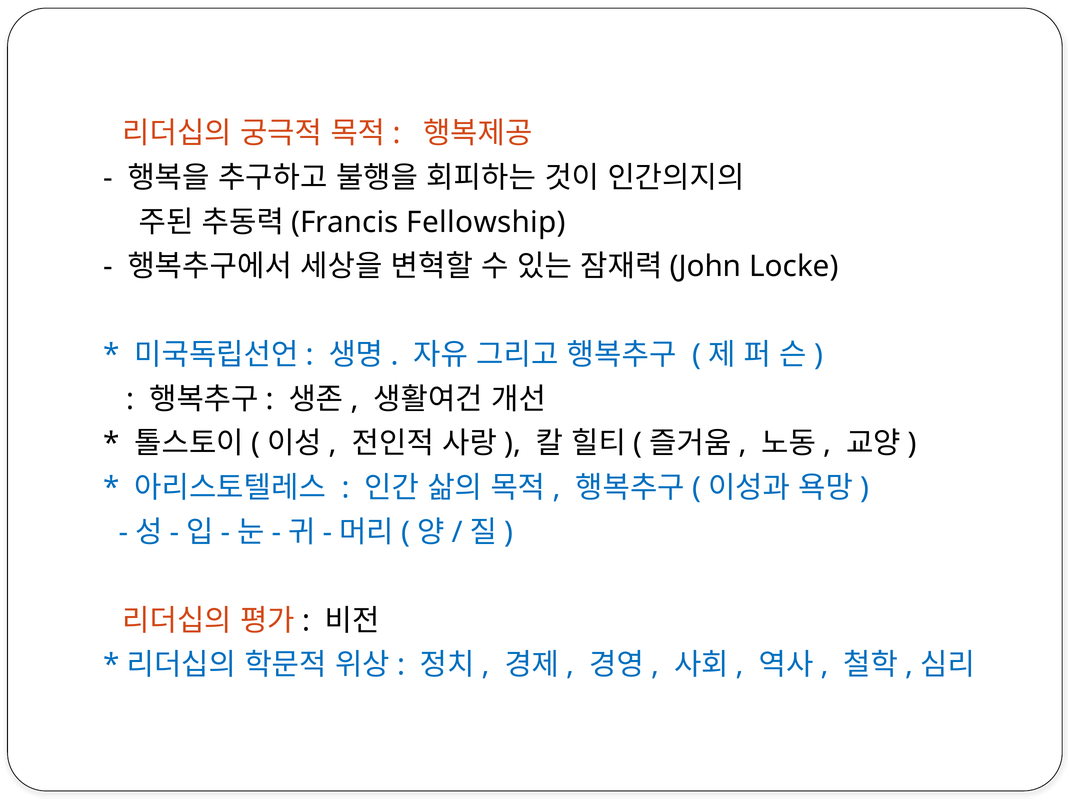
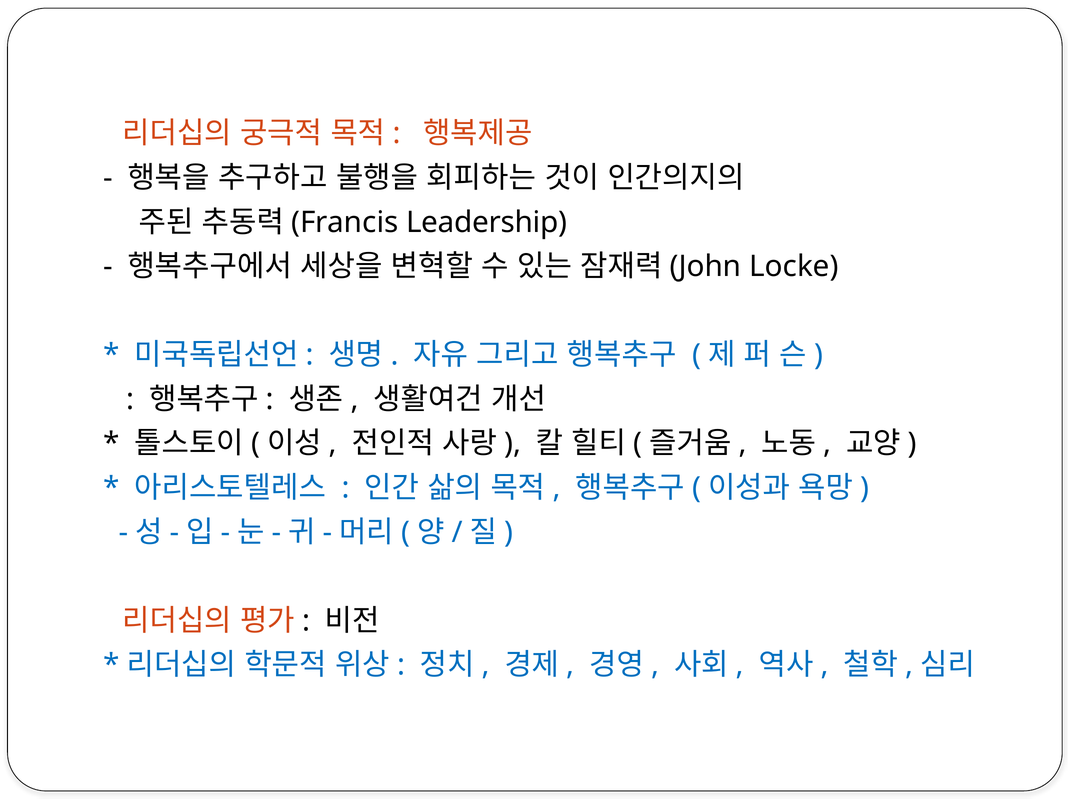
Fellowship: Fellowship -> Leadership
